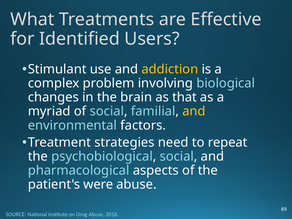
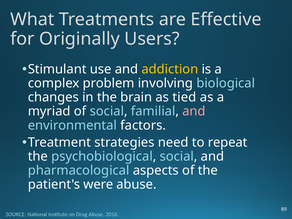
Identified: Identified -> Originally
that: that -> tied
and at (194, 111) colour: yellow -> pink
